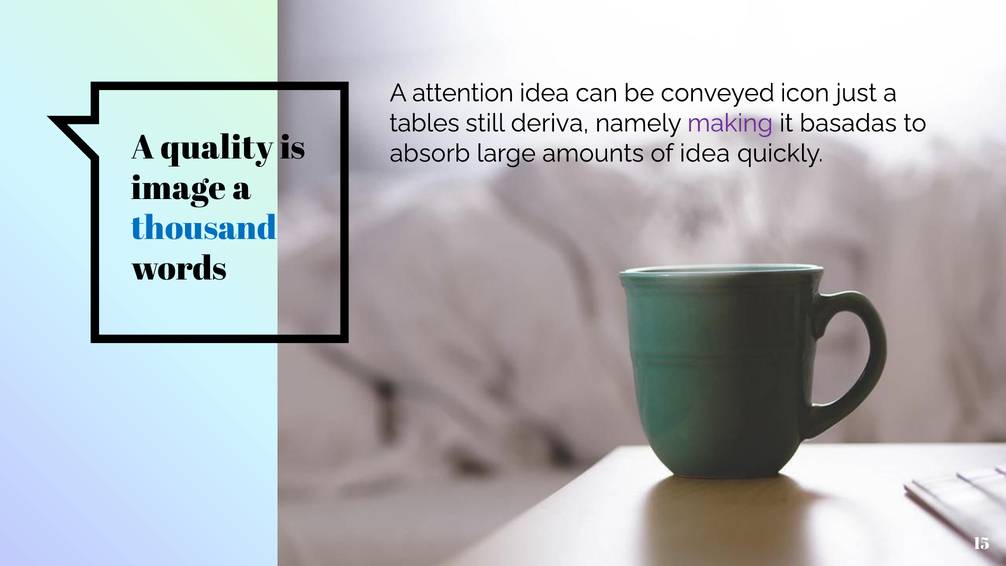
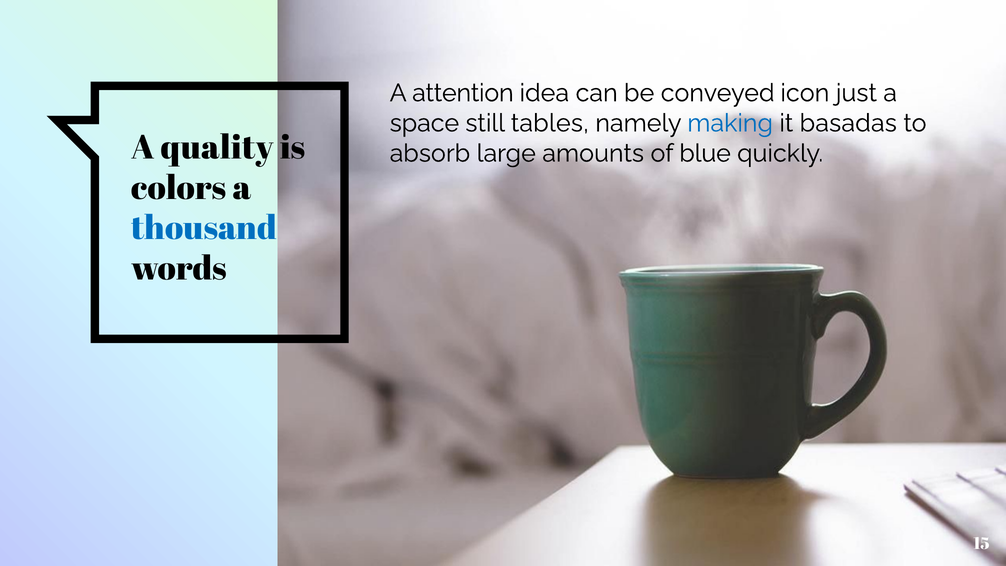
tables: tables -> space
deriva: deriva -> tables
making colour: purple -> blue
of idea: idea -> blue
image: image -> colors
